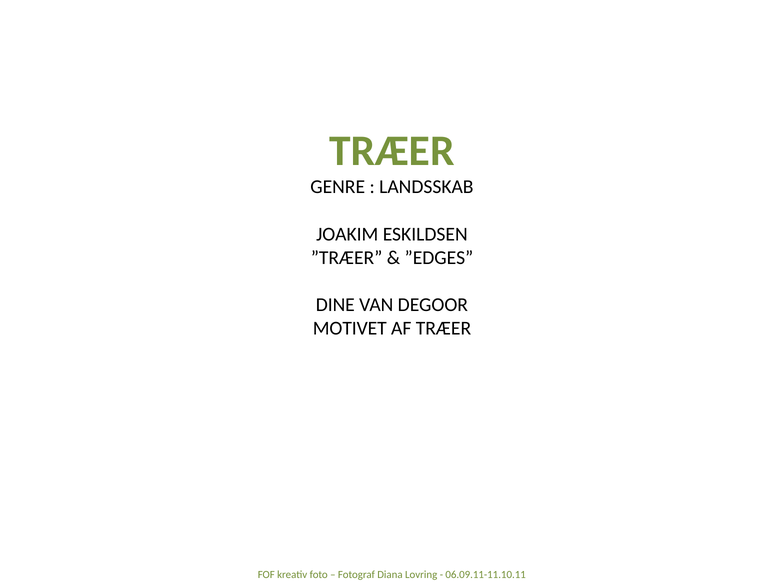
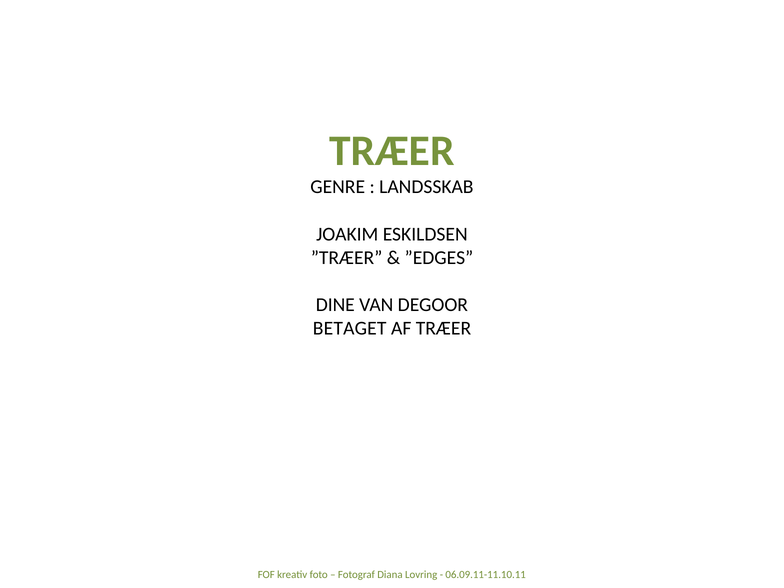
MOTIVET: MOTIVET -> BETAGET
